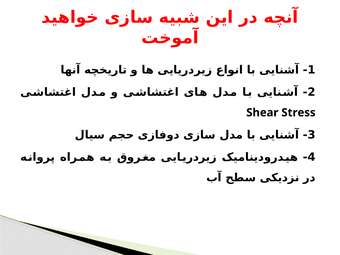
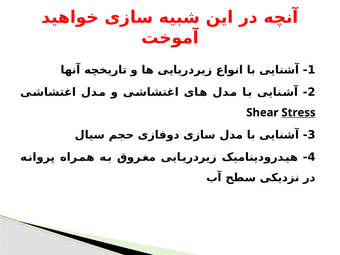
Stress underline: none -> present
